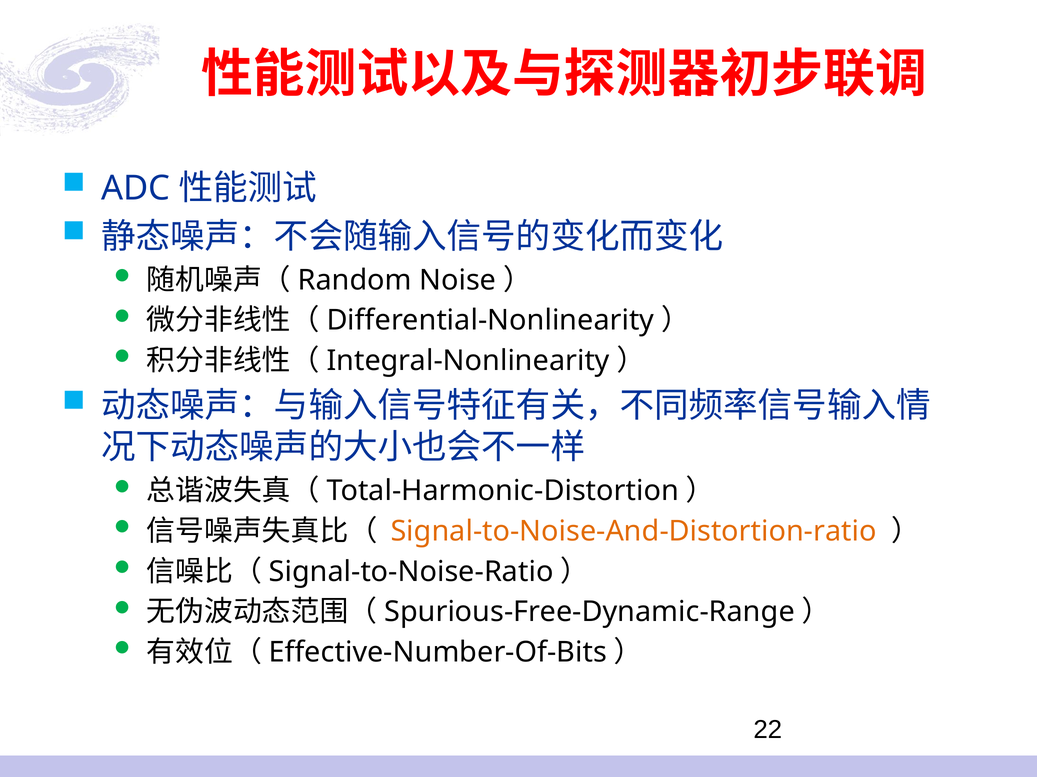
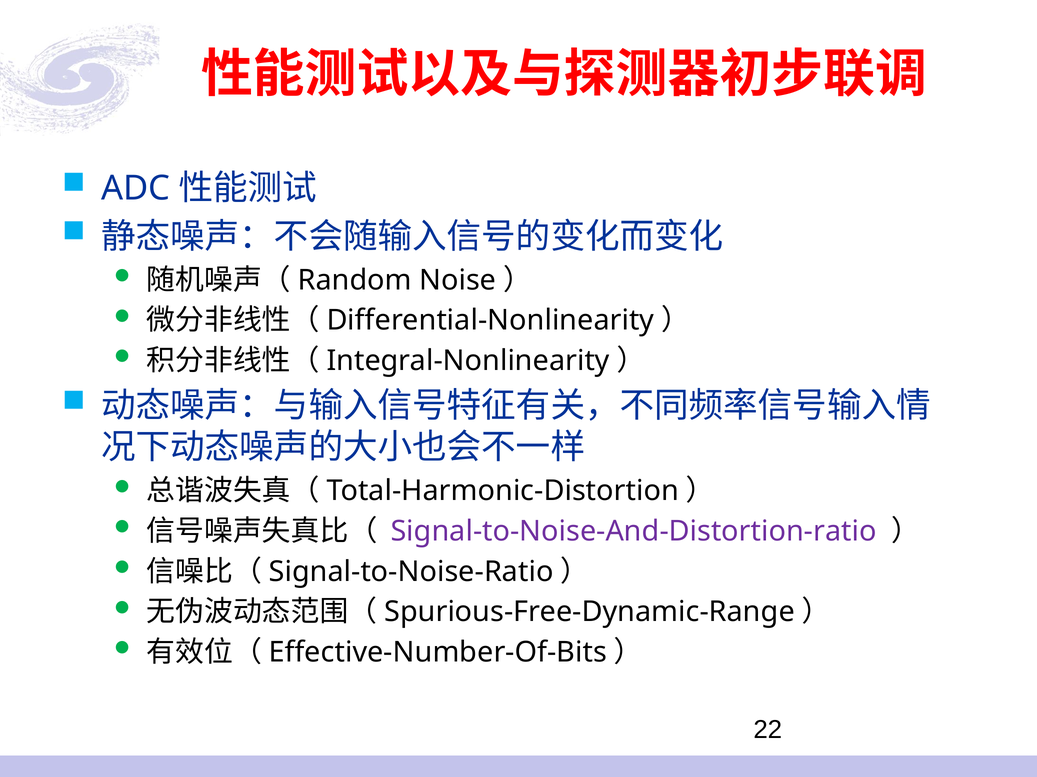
Signal-to-Noise-And-Distortion-ratio colour: orange -> purple
